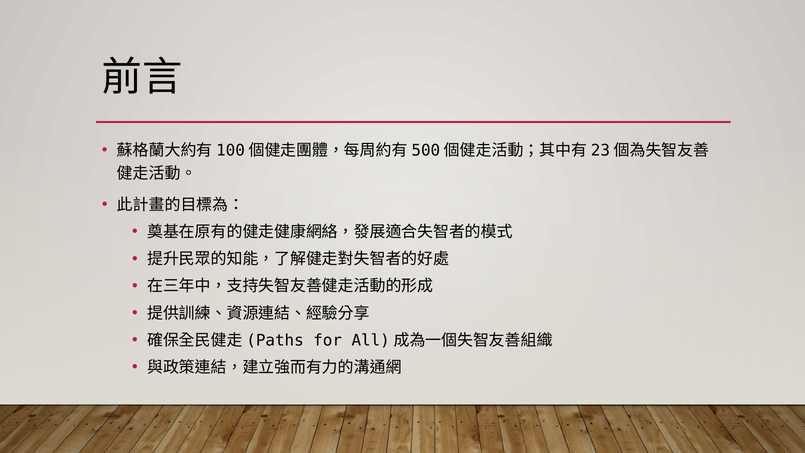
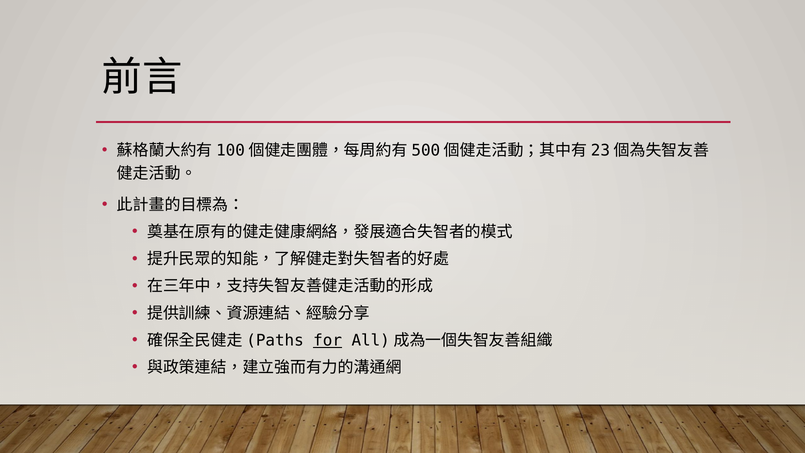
for underline: none -> present
